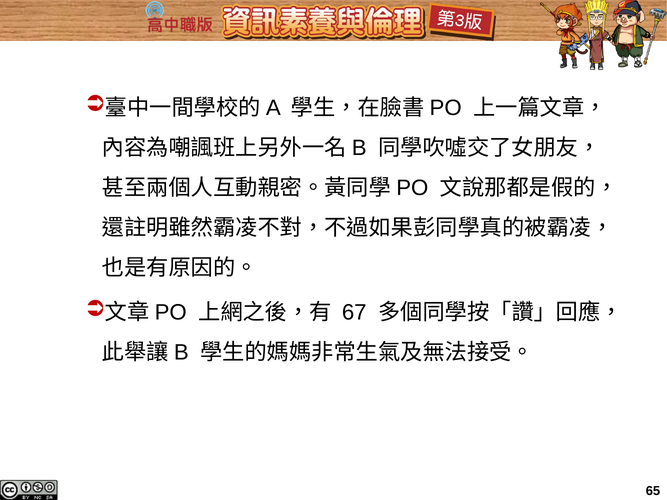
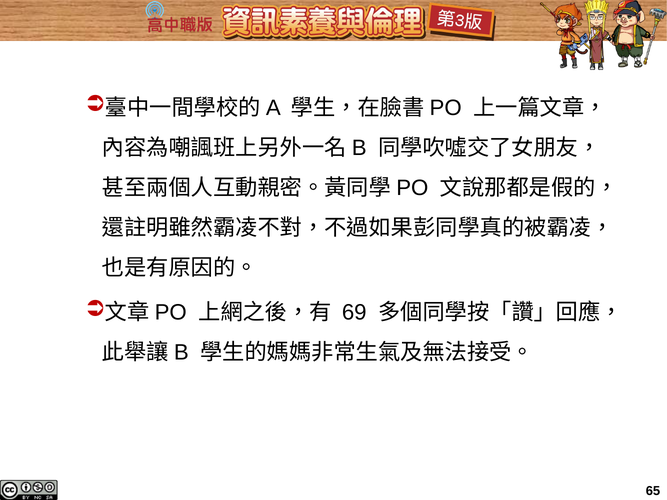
67: 67 -> 69
